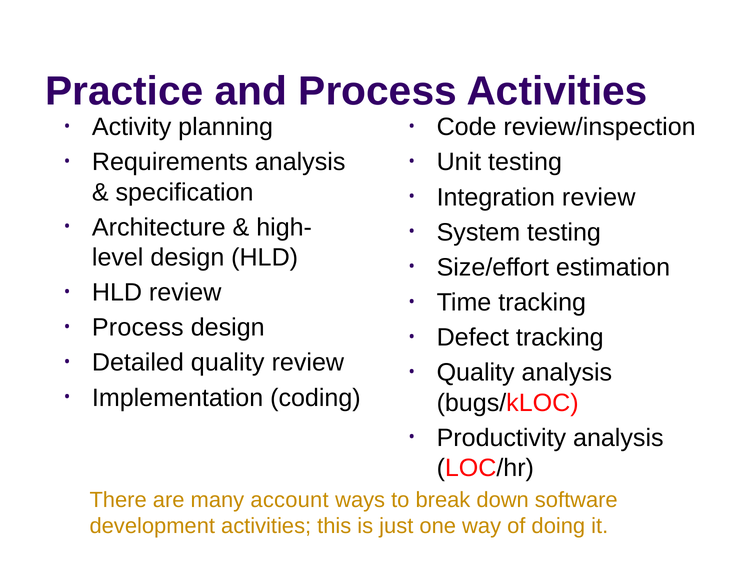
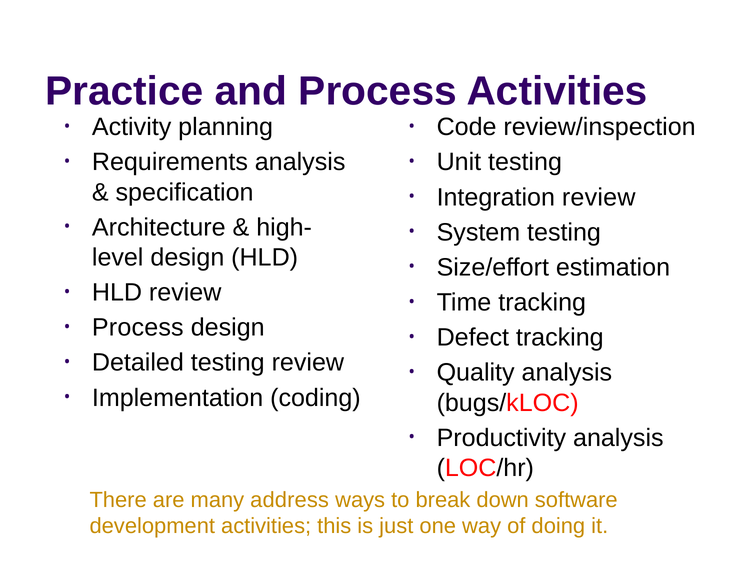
Detailed quality: quality -> testing
account: account -> address
